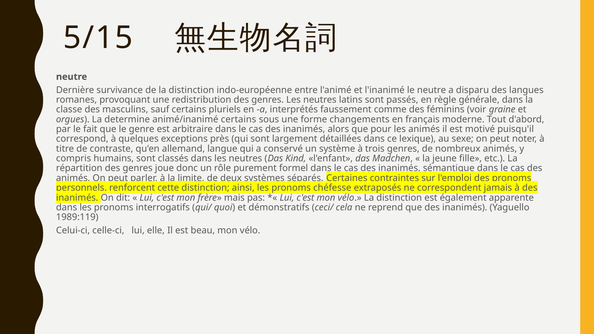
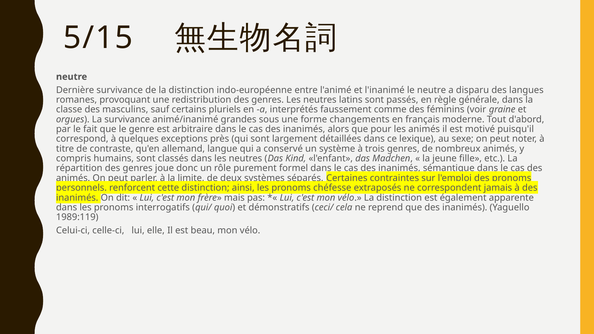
La determine: determine -> survivance
animé/inanimé certains: certains -> grandes
